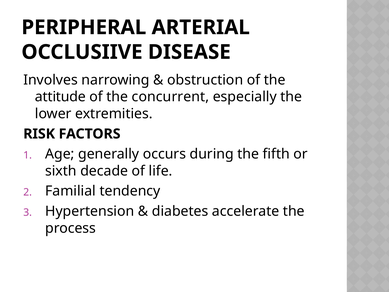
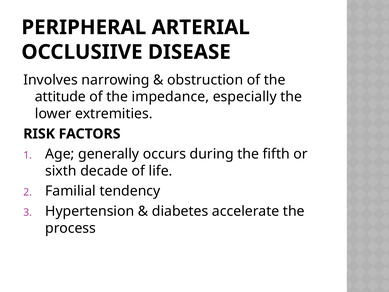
concurrent: concurrent -> impedance
